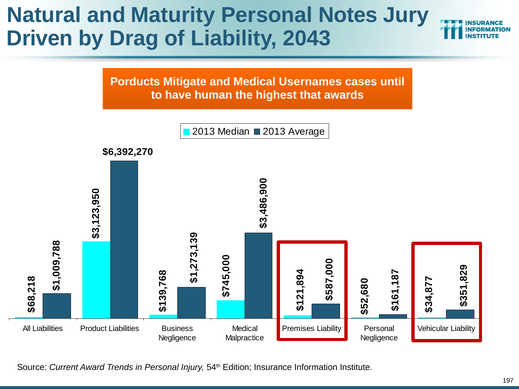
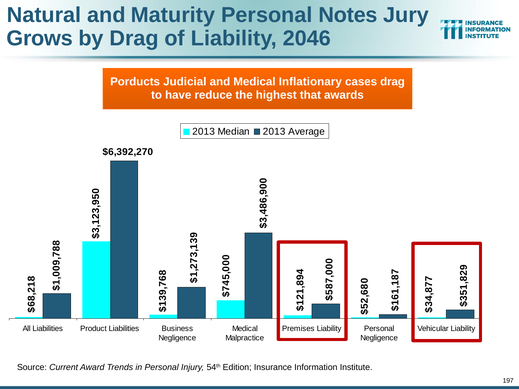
Driven: Driven -> Grows
2043: 2043 -> 2046
Mitigate: Mitigate -> Judicial
Usernames: Usernames -> Inflationary
cases until: until -> drag
human: human -> reduce
